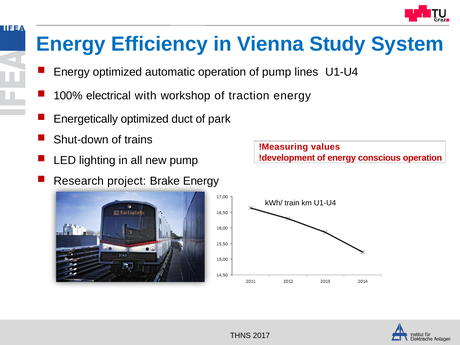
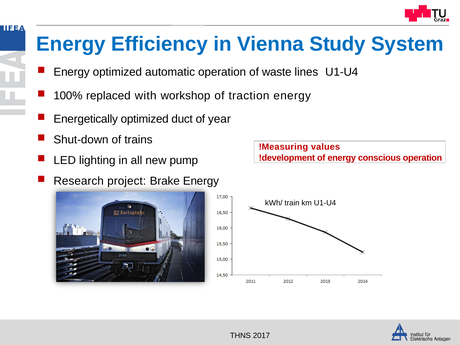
of pump: pump -> waste
electrical: electrical -> replaced
park: park -> year
